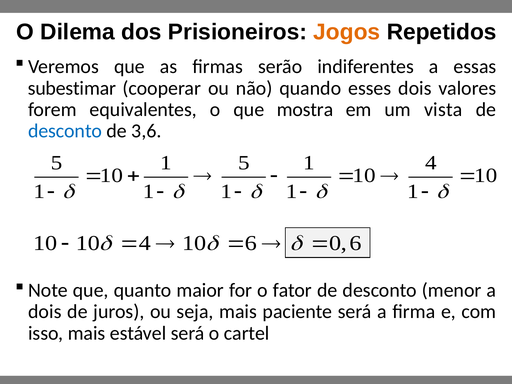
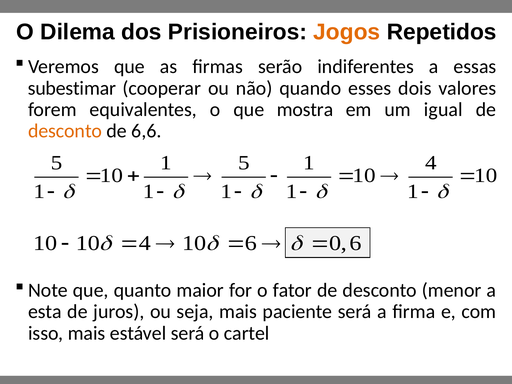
vista: vista -> igual
desconto at (65, 131) colour: blue -> orange
3,6: 3,6 -> 6,6
dois at (45, 312): dois -> esta
